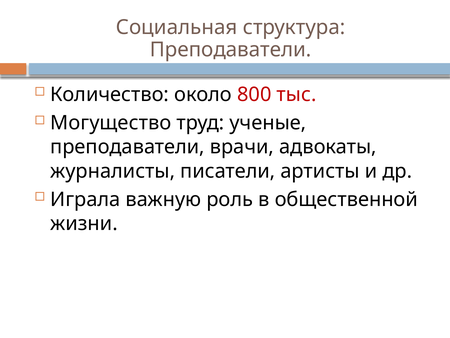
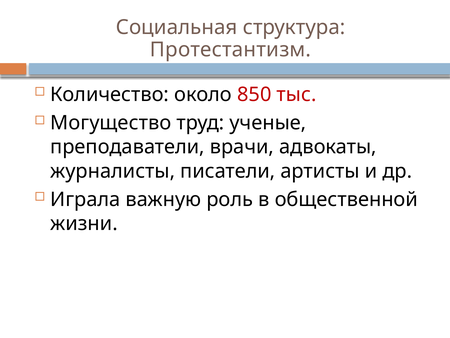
Преподаватели at (231, 50): Преподаватели -> Протестантизм
800: 800 -> 850
